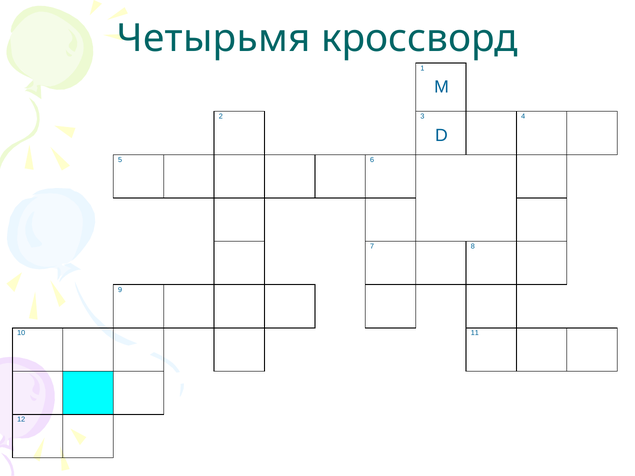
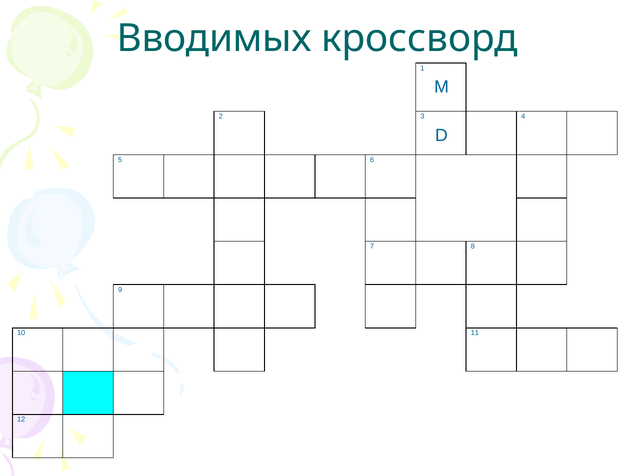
Четырьмя: Четырьмя -> Вводимых
